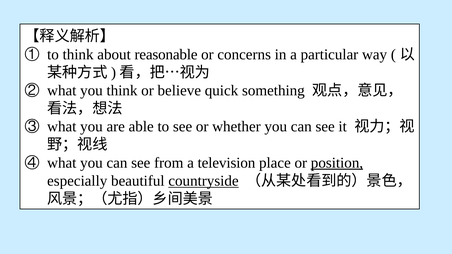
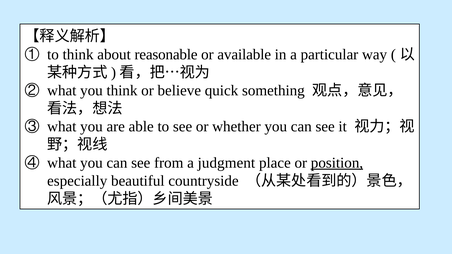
concerns: concerns -> available
television: television -> judgment
countryside underline: present -> none
